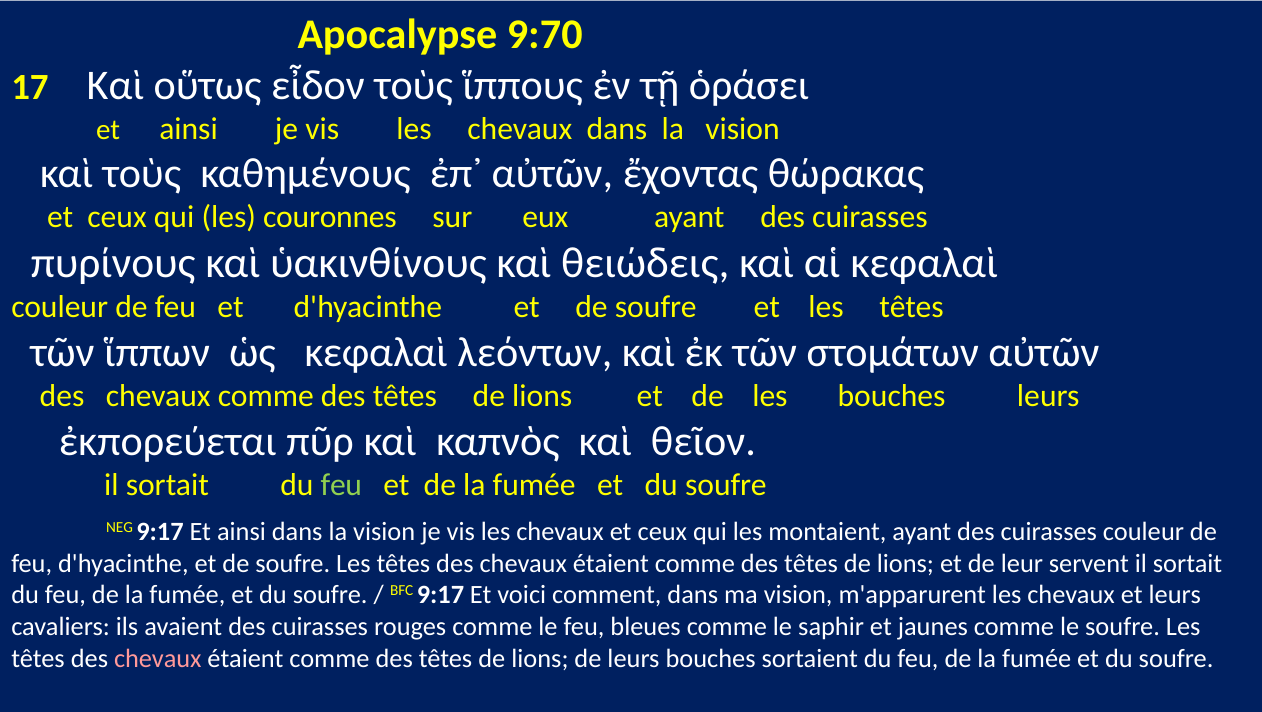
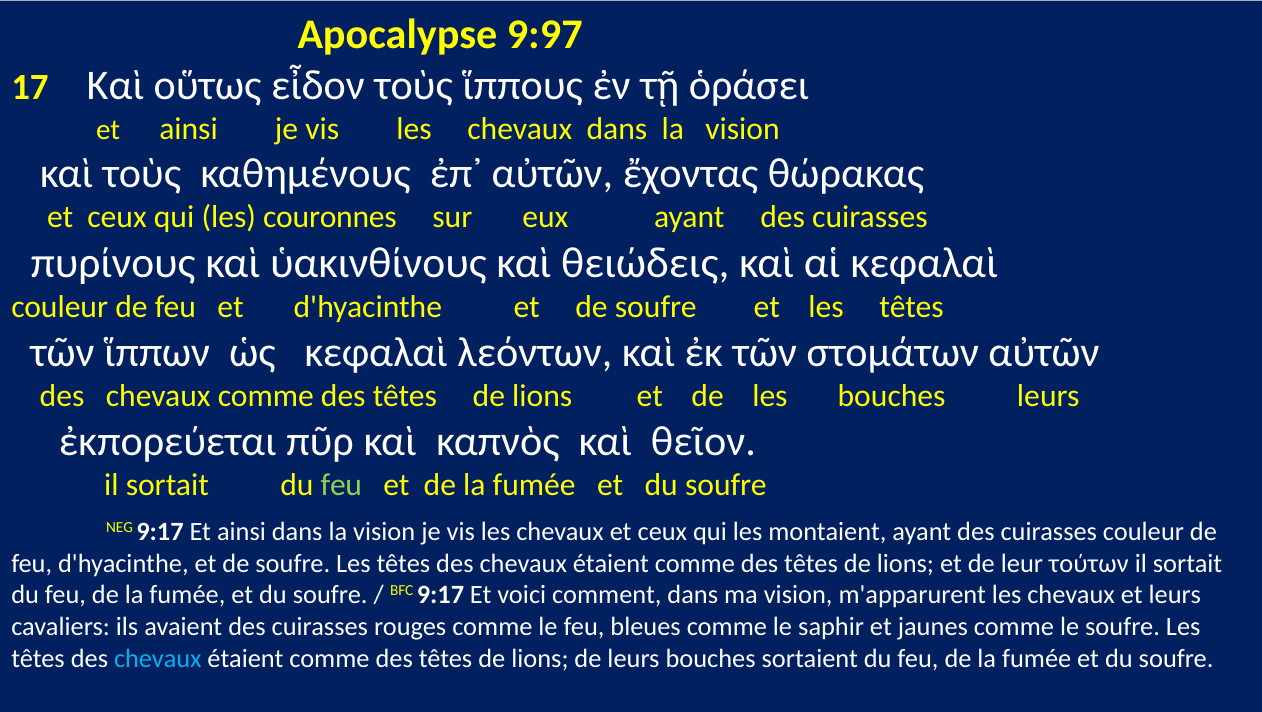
9:70: 9:70 -> 9:97
servent: servent -> τούτων
chevaux at (158, 658) colour: pink -> light blue
